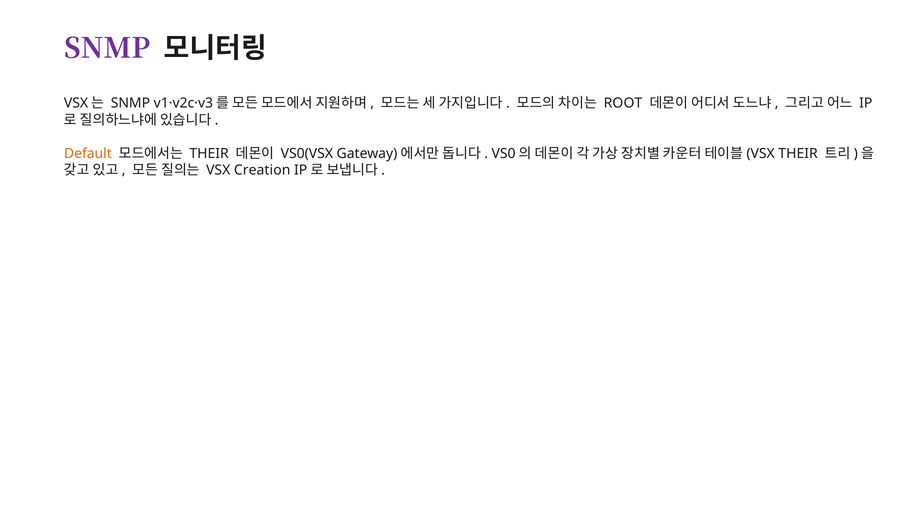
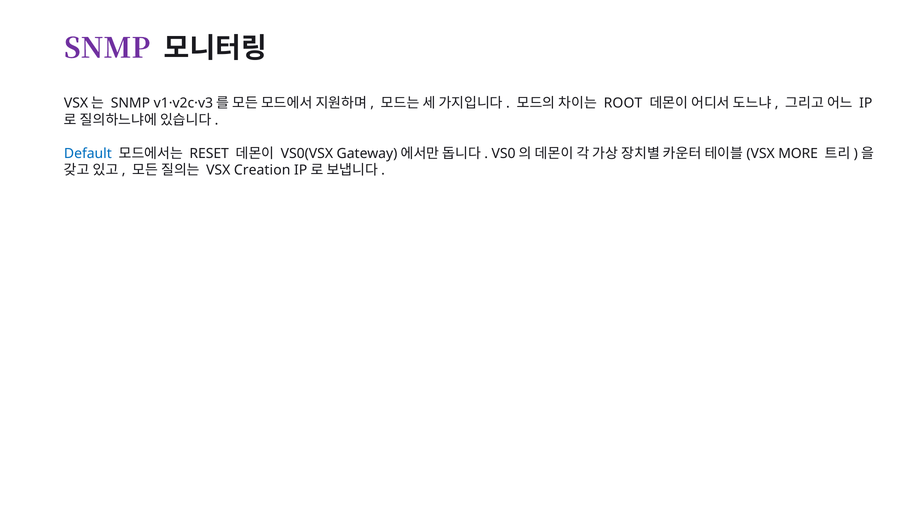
Default colour: orange -> blue
THEIR at (209, 153): THEIR -> RESET
VSX THEIR: THEIR -> MORE
